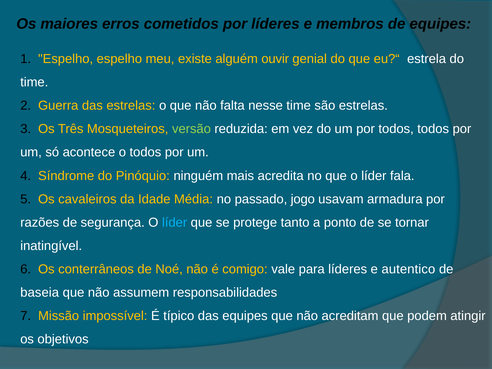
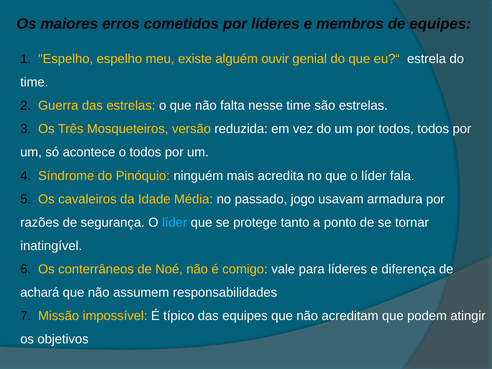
versão colour: light green -> yellow
autentico: autentico -> diferença
baseia: baseia -> achará
